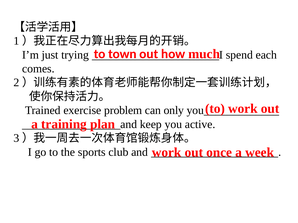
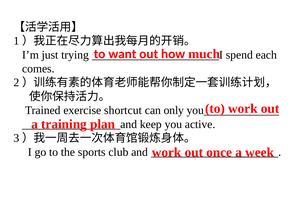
town: town -> want
problem: problem -> shortcut
